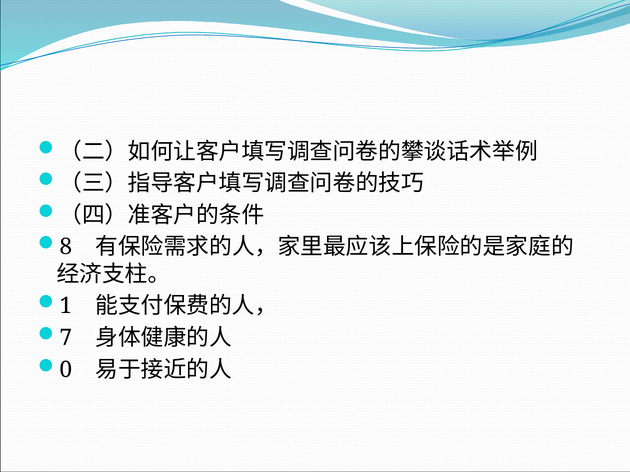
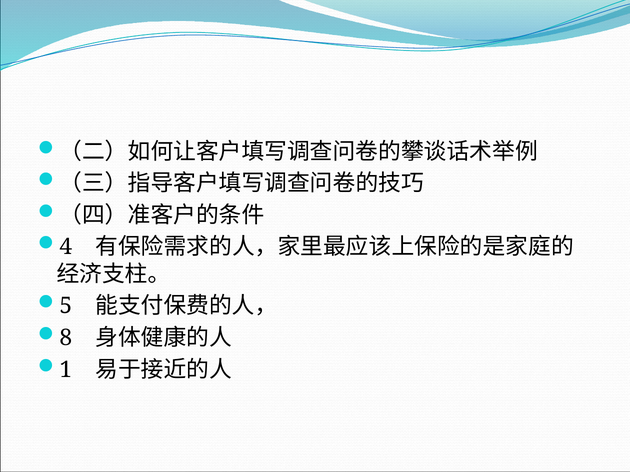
8: 8 -> 4
1: 1 -> 5
7: 7 -> 8
0: 0 -> 1
